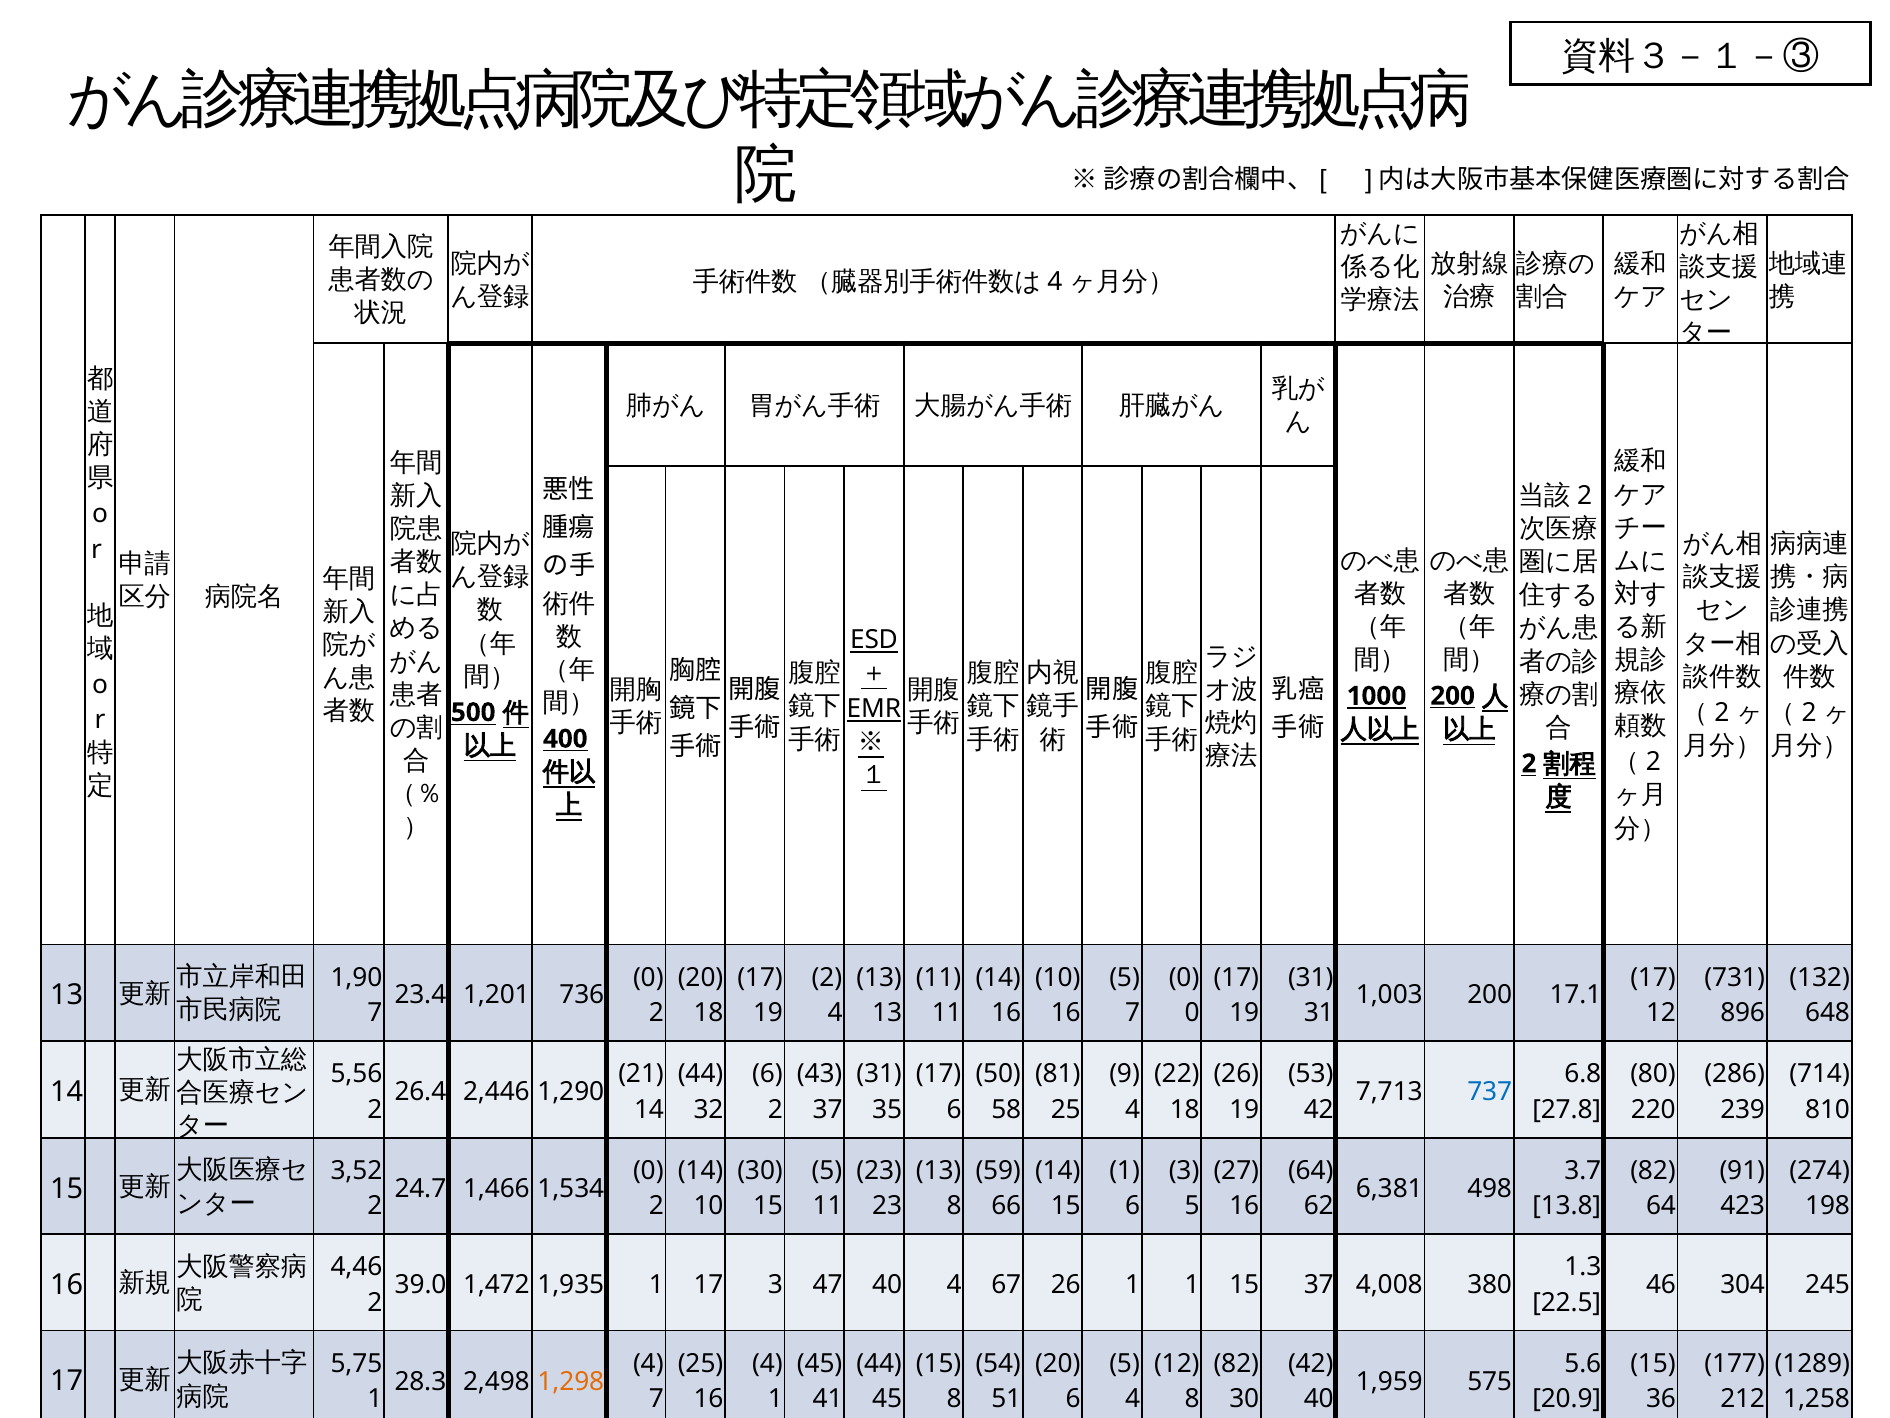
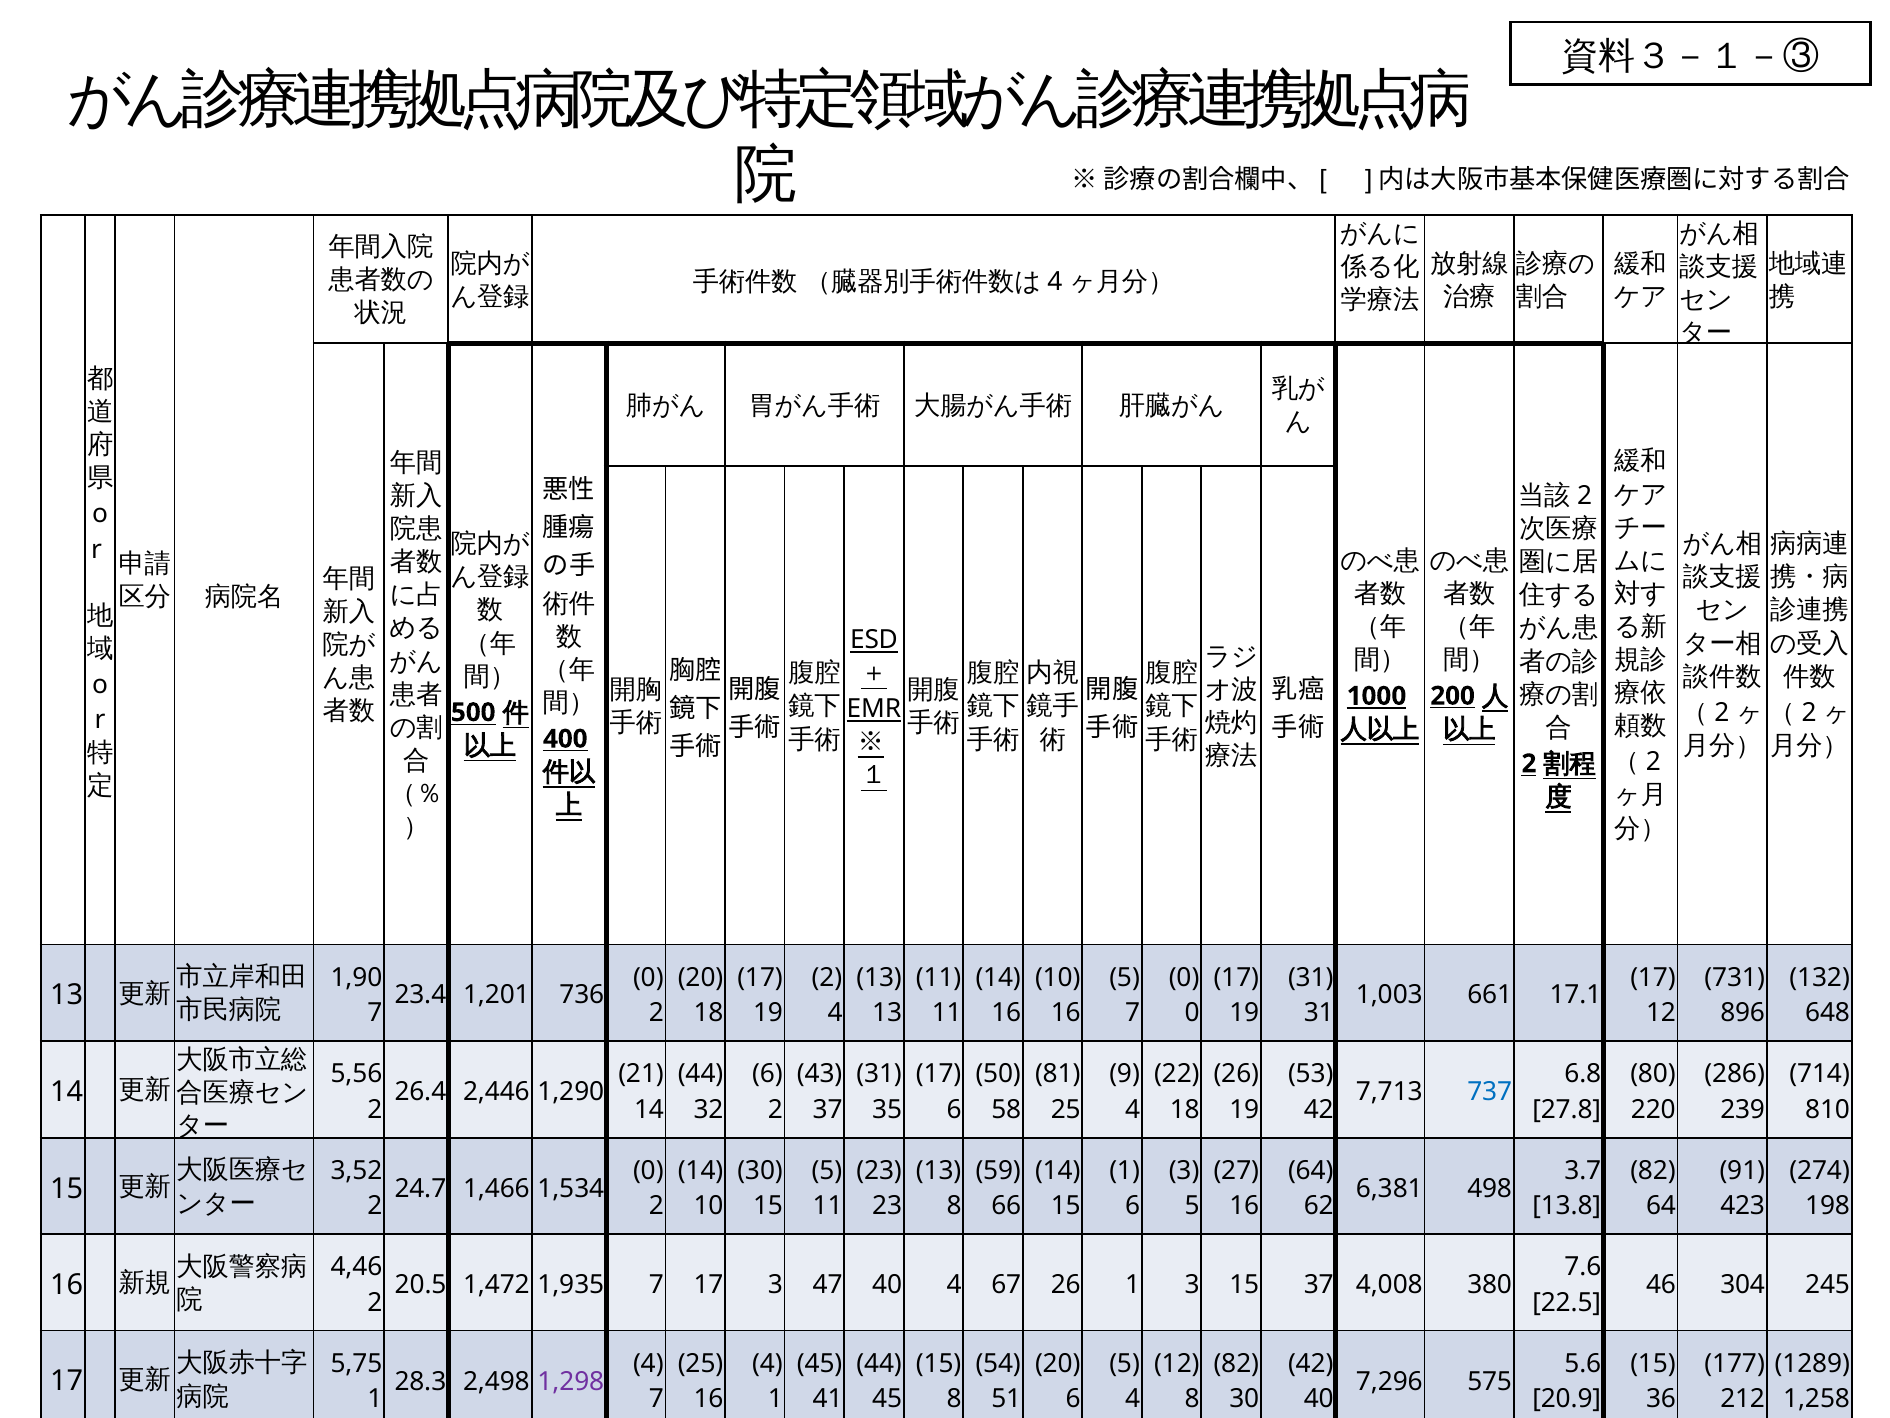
1,003 200: 200 -> 661
1.3: 1.3 -> 7.6
39.0: 39.0 -> 20.5
1,935 1: 1 -> 7
1 1: 1 -> 3
1,298 colour: orange -> purple
1,959: 1,959 -> 7,296
